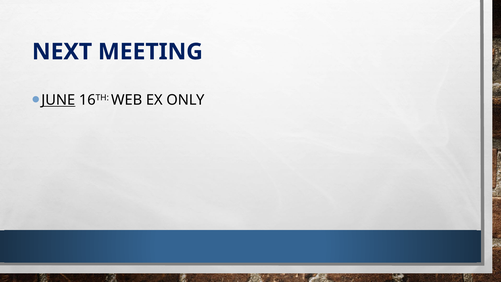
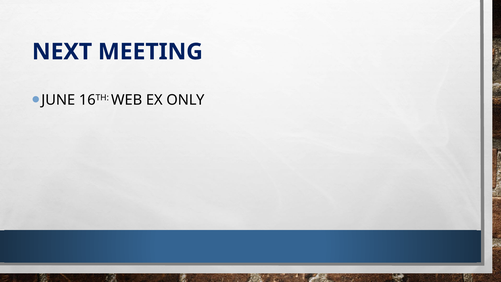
JUNE underline: present -> none
